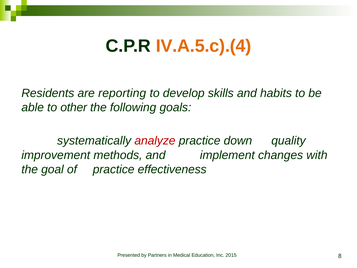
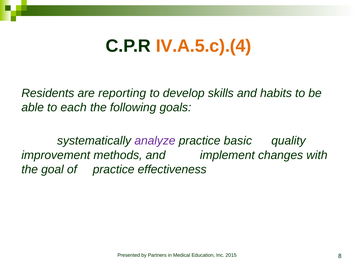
other: other -> each
analyze colour: red -> purple
down: down -> basic
